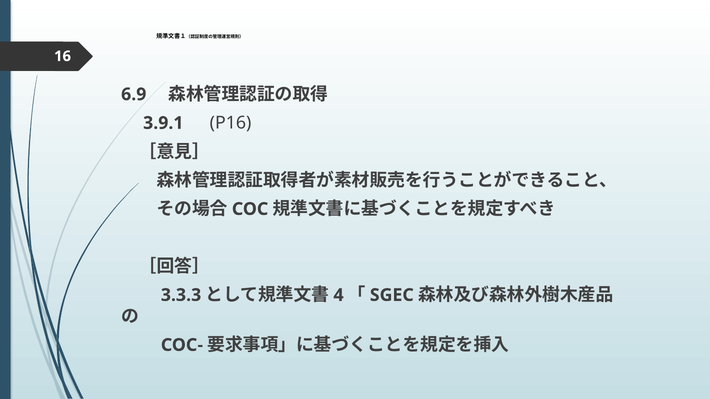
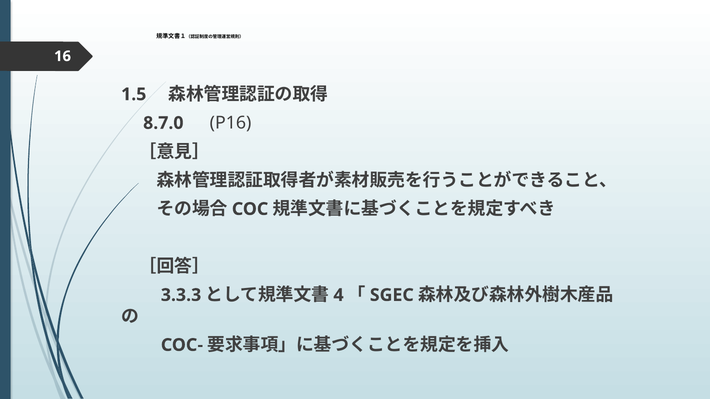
6.9: 6.9 -> 1.5
3.9.1: 3.9.1 -> 8.7.0
